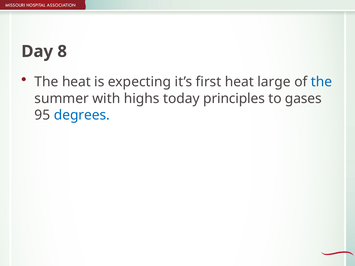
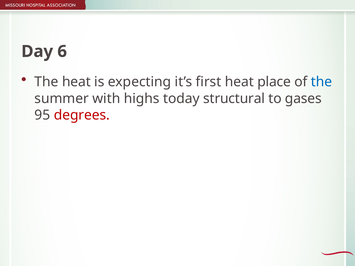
8: 8 -> 6
large: large -> place
principles: principles -> structural
degrees colour: blue -> red
